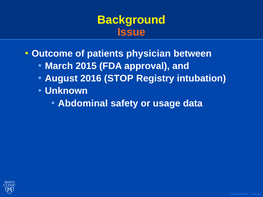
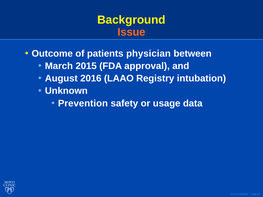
STOP: STOP -> LAAO
Abdominal: Abdominal -> Prevention
